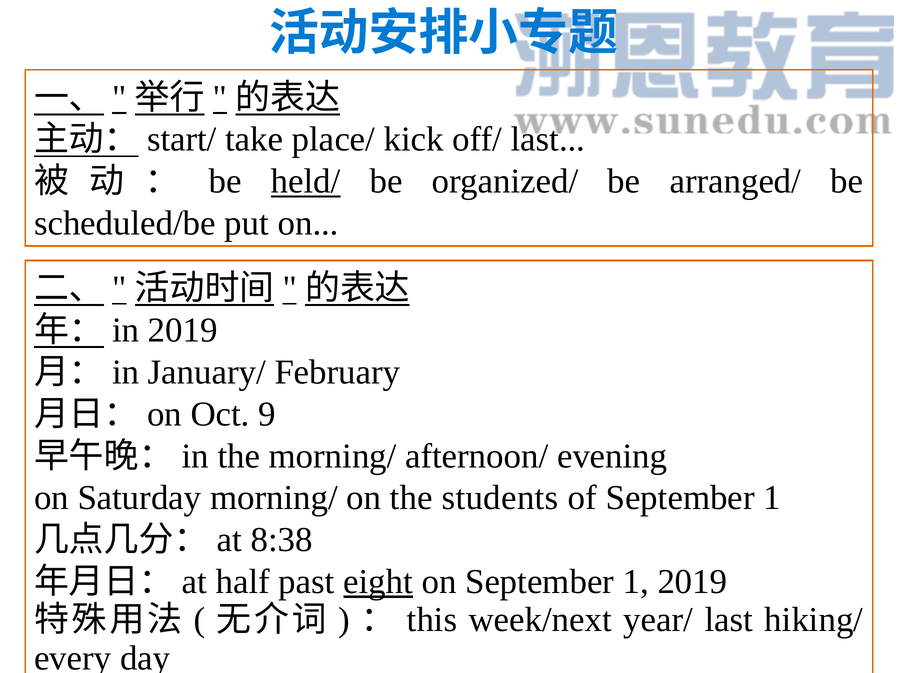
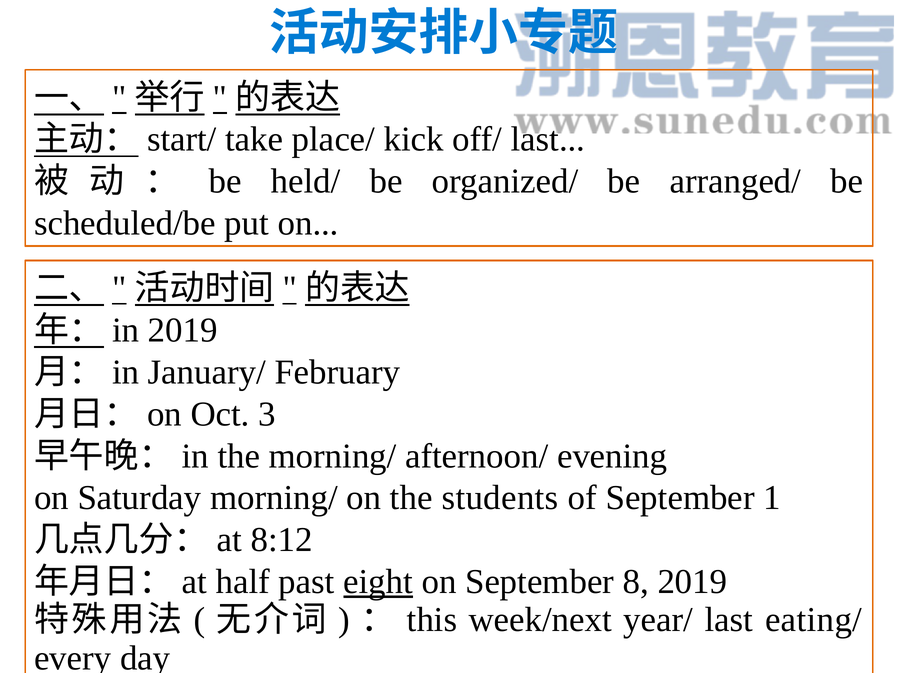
held/ underline: present -> none
9: 9 -> 3
8:38: 8:38 -> 8:12
on September 1: 1 -> 8
hiking/: hiking/ -> eating/
